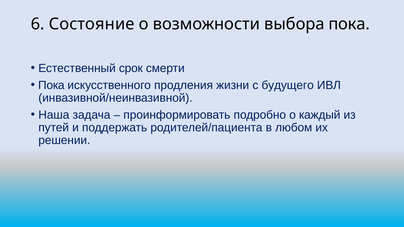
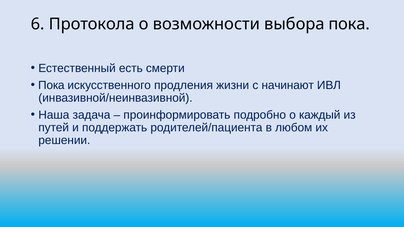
Состояние: Состояние -> Протокола
срок: срок -> есть
будущего: будущего -> начинают
